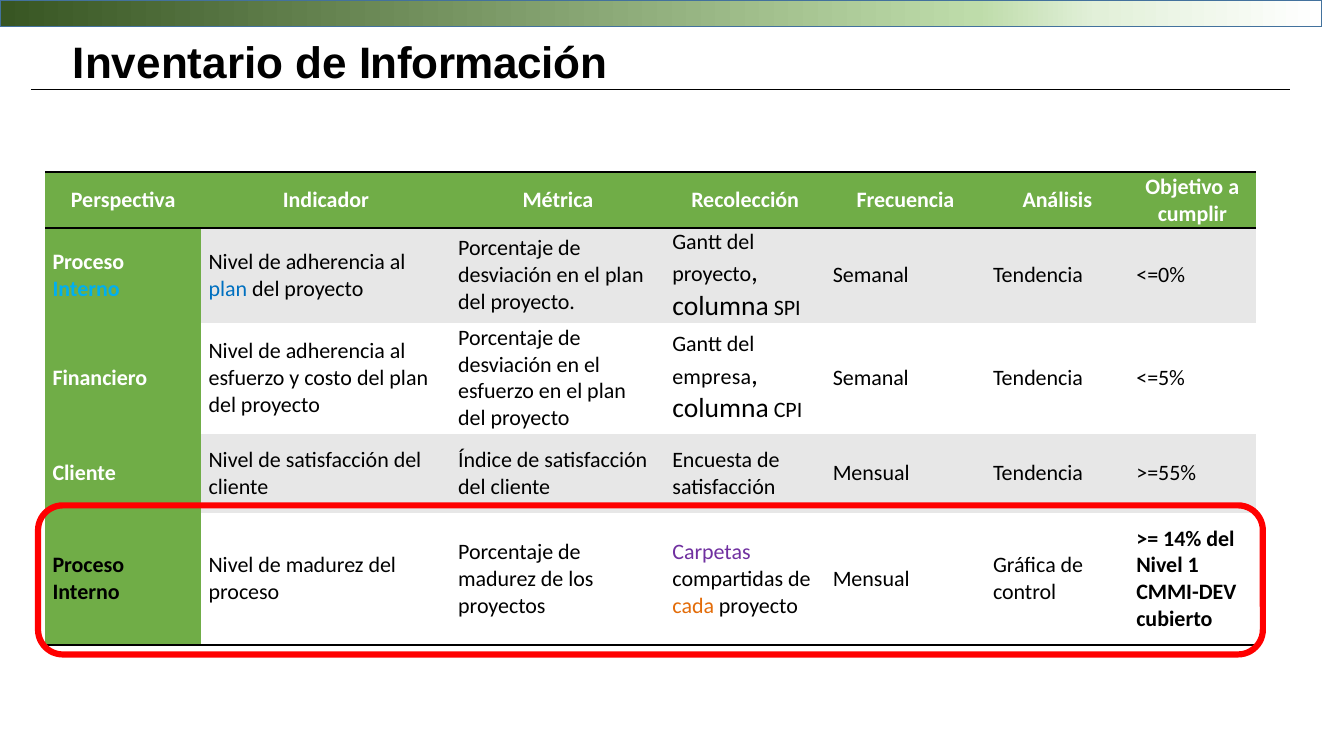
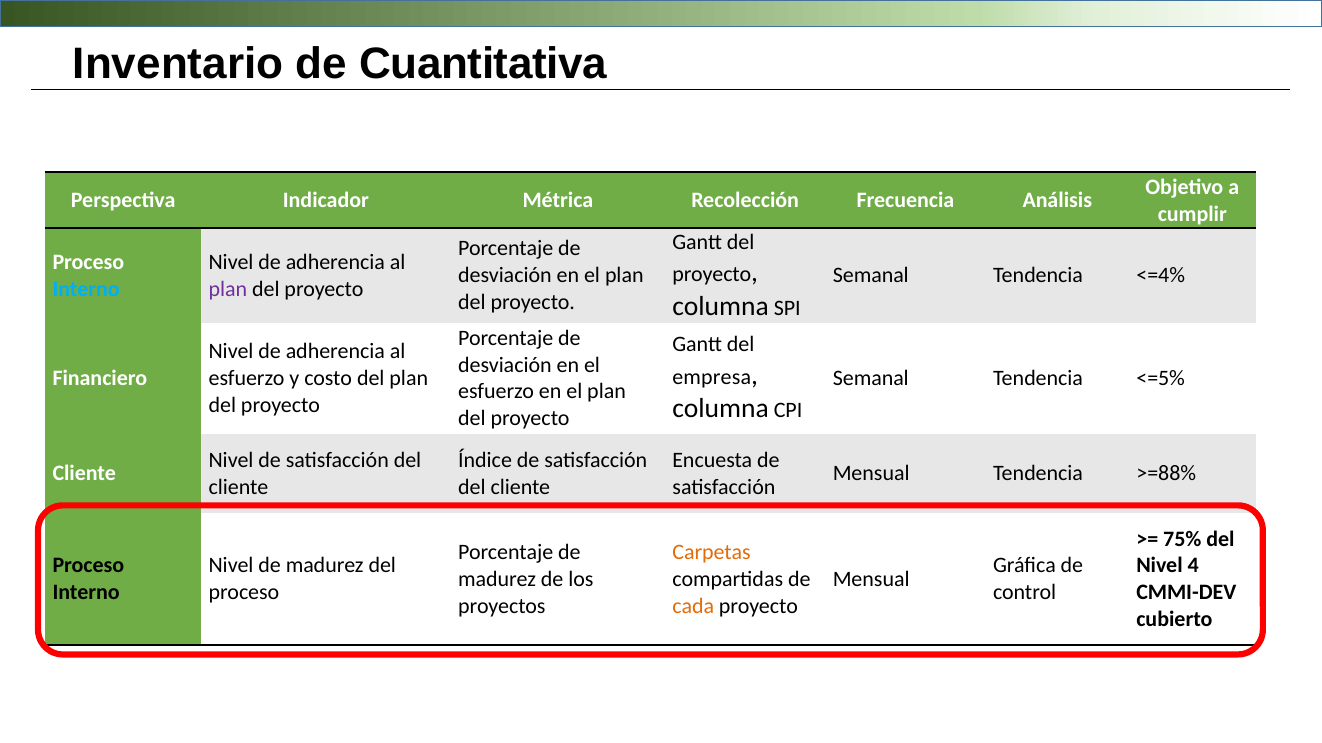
Información: Información -> Cuantitativa
<=0%: <=0% -> <=4%
plan at (228, 289) colour: blue -> purple
>=55%: >=55% -> >=88%
14%: 14% -> 75%
Carpetas colour: purple -> orange
1: 1 -> 4
